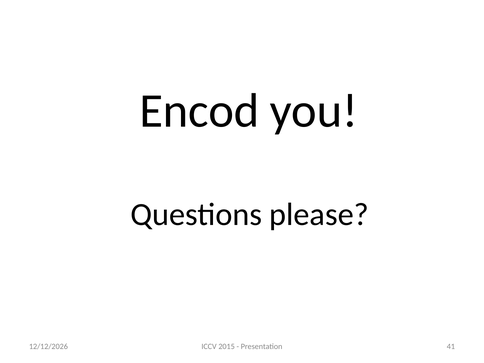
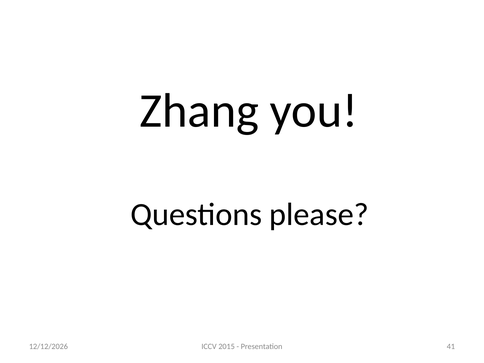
Encod: Encod -> Zhang
